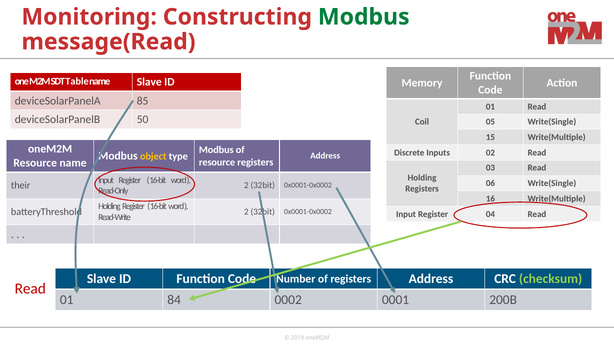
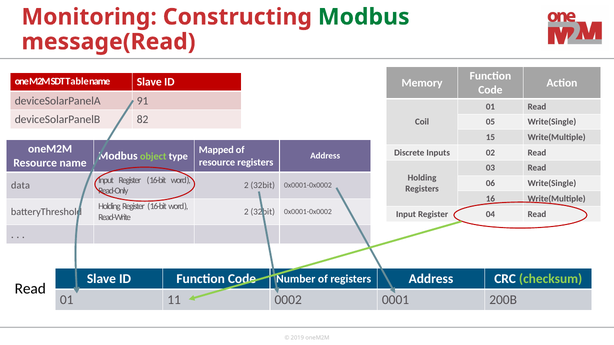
85: 85 -> 91
50: 50 -> 82
Modbus at (216, 150): Modbus -> Mapped
object colour: yellow -> light green
their: their -> data
Read at (30, 289) colour: red -> black
84: 84 -> 11
